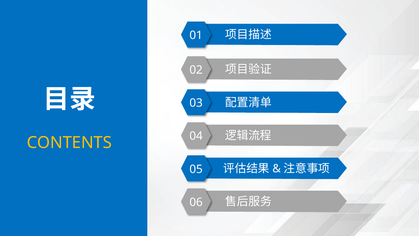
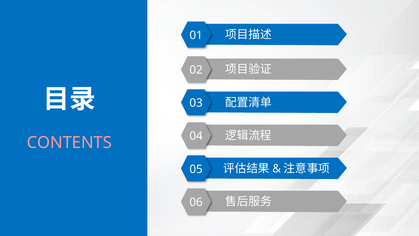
CONTENTS colour: yellow -> pink
